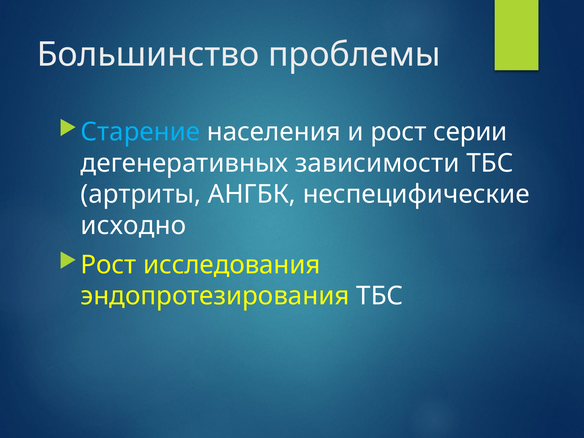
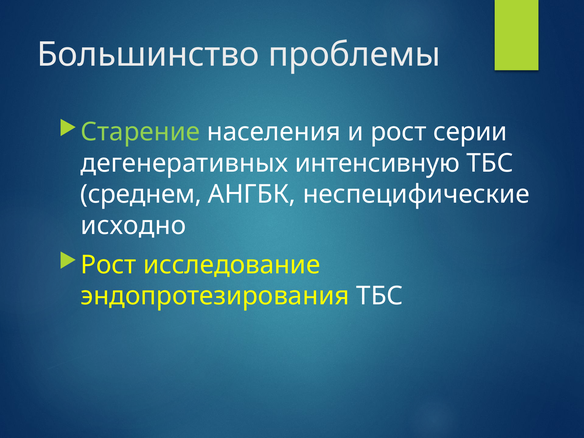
Старение colour: light blue -> light green
зависимости: зависимости -> интенсивную
артриты: артриты -> среднем
исследования: исследования -> исследование
